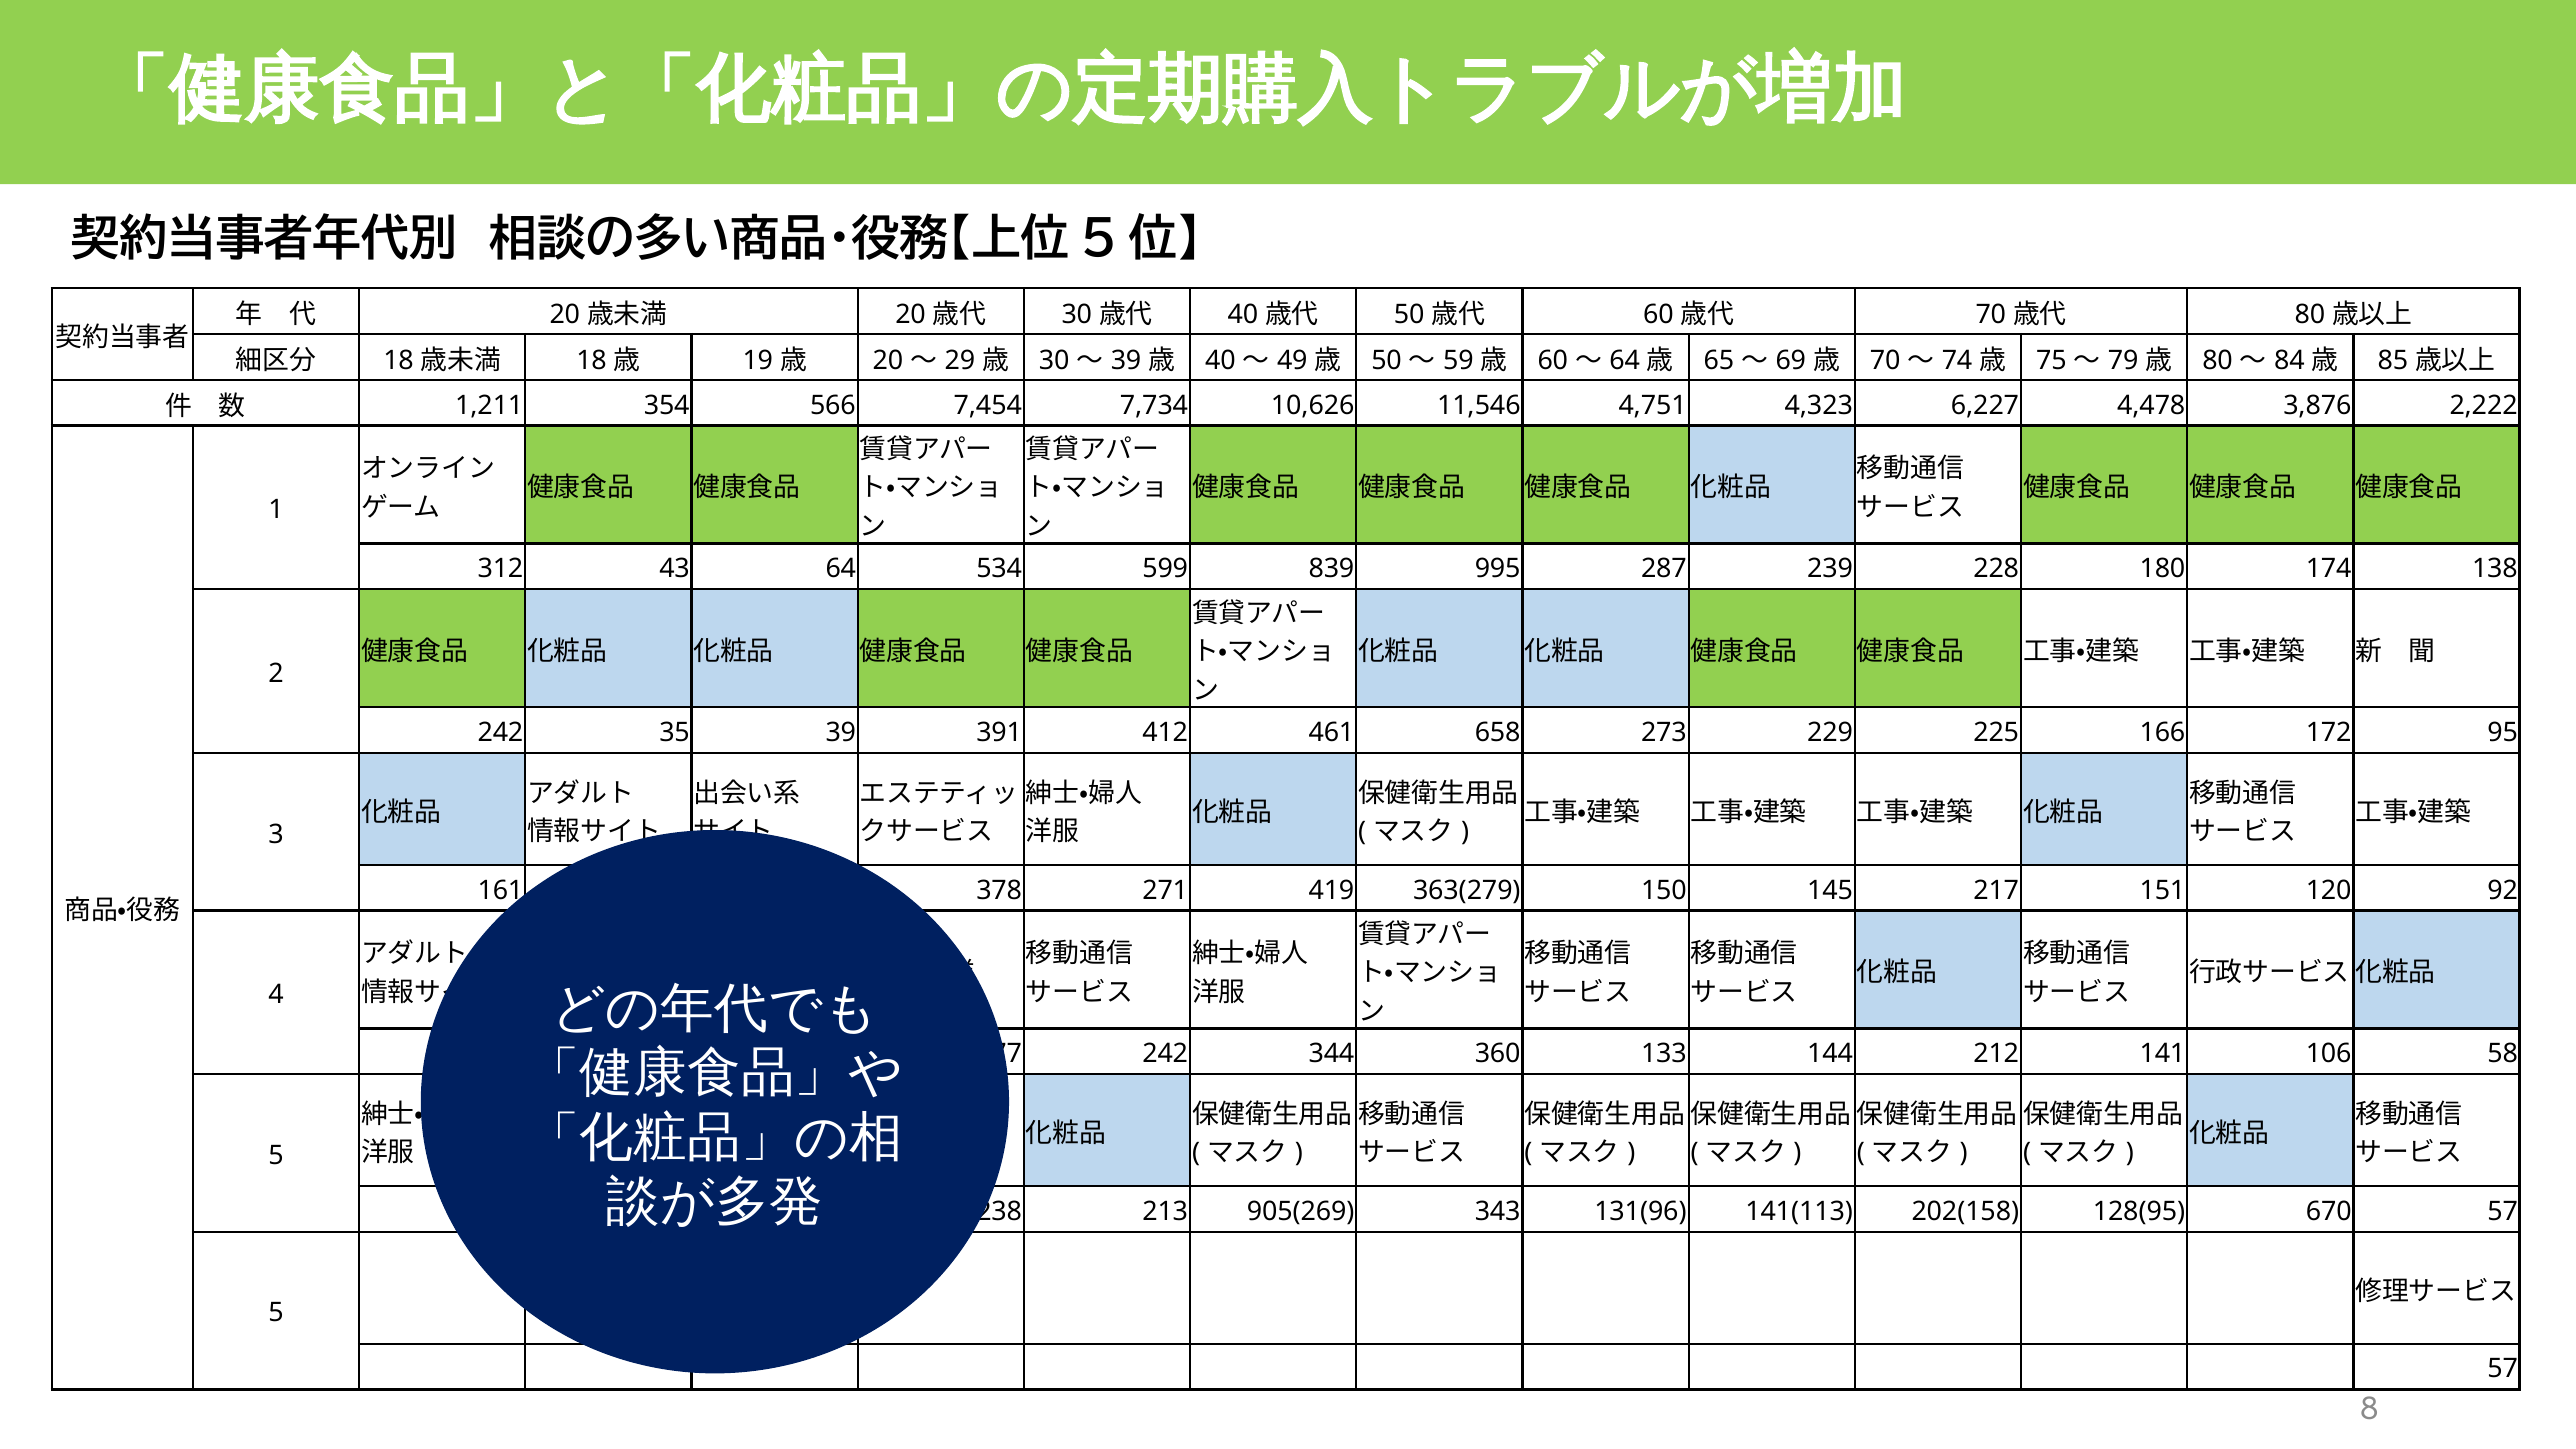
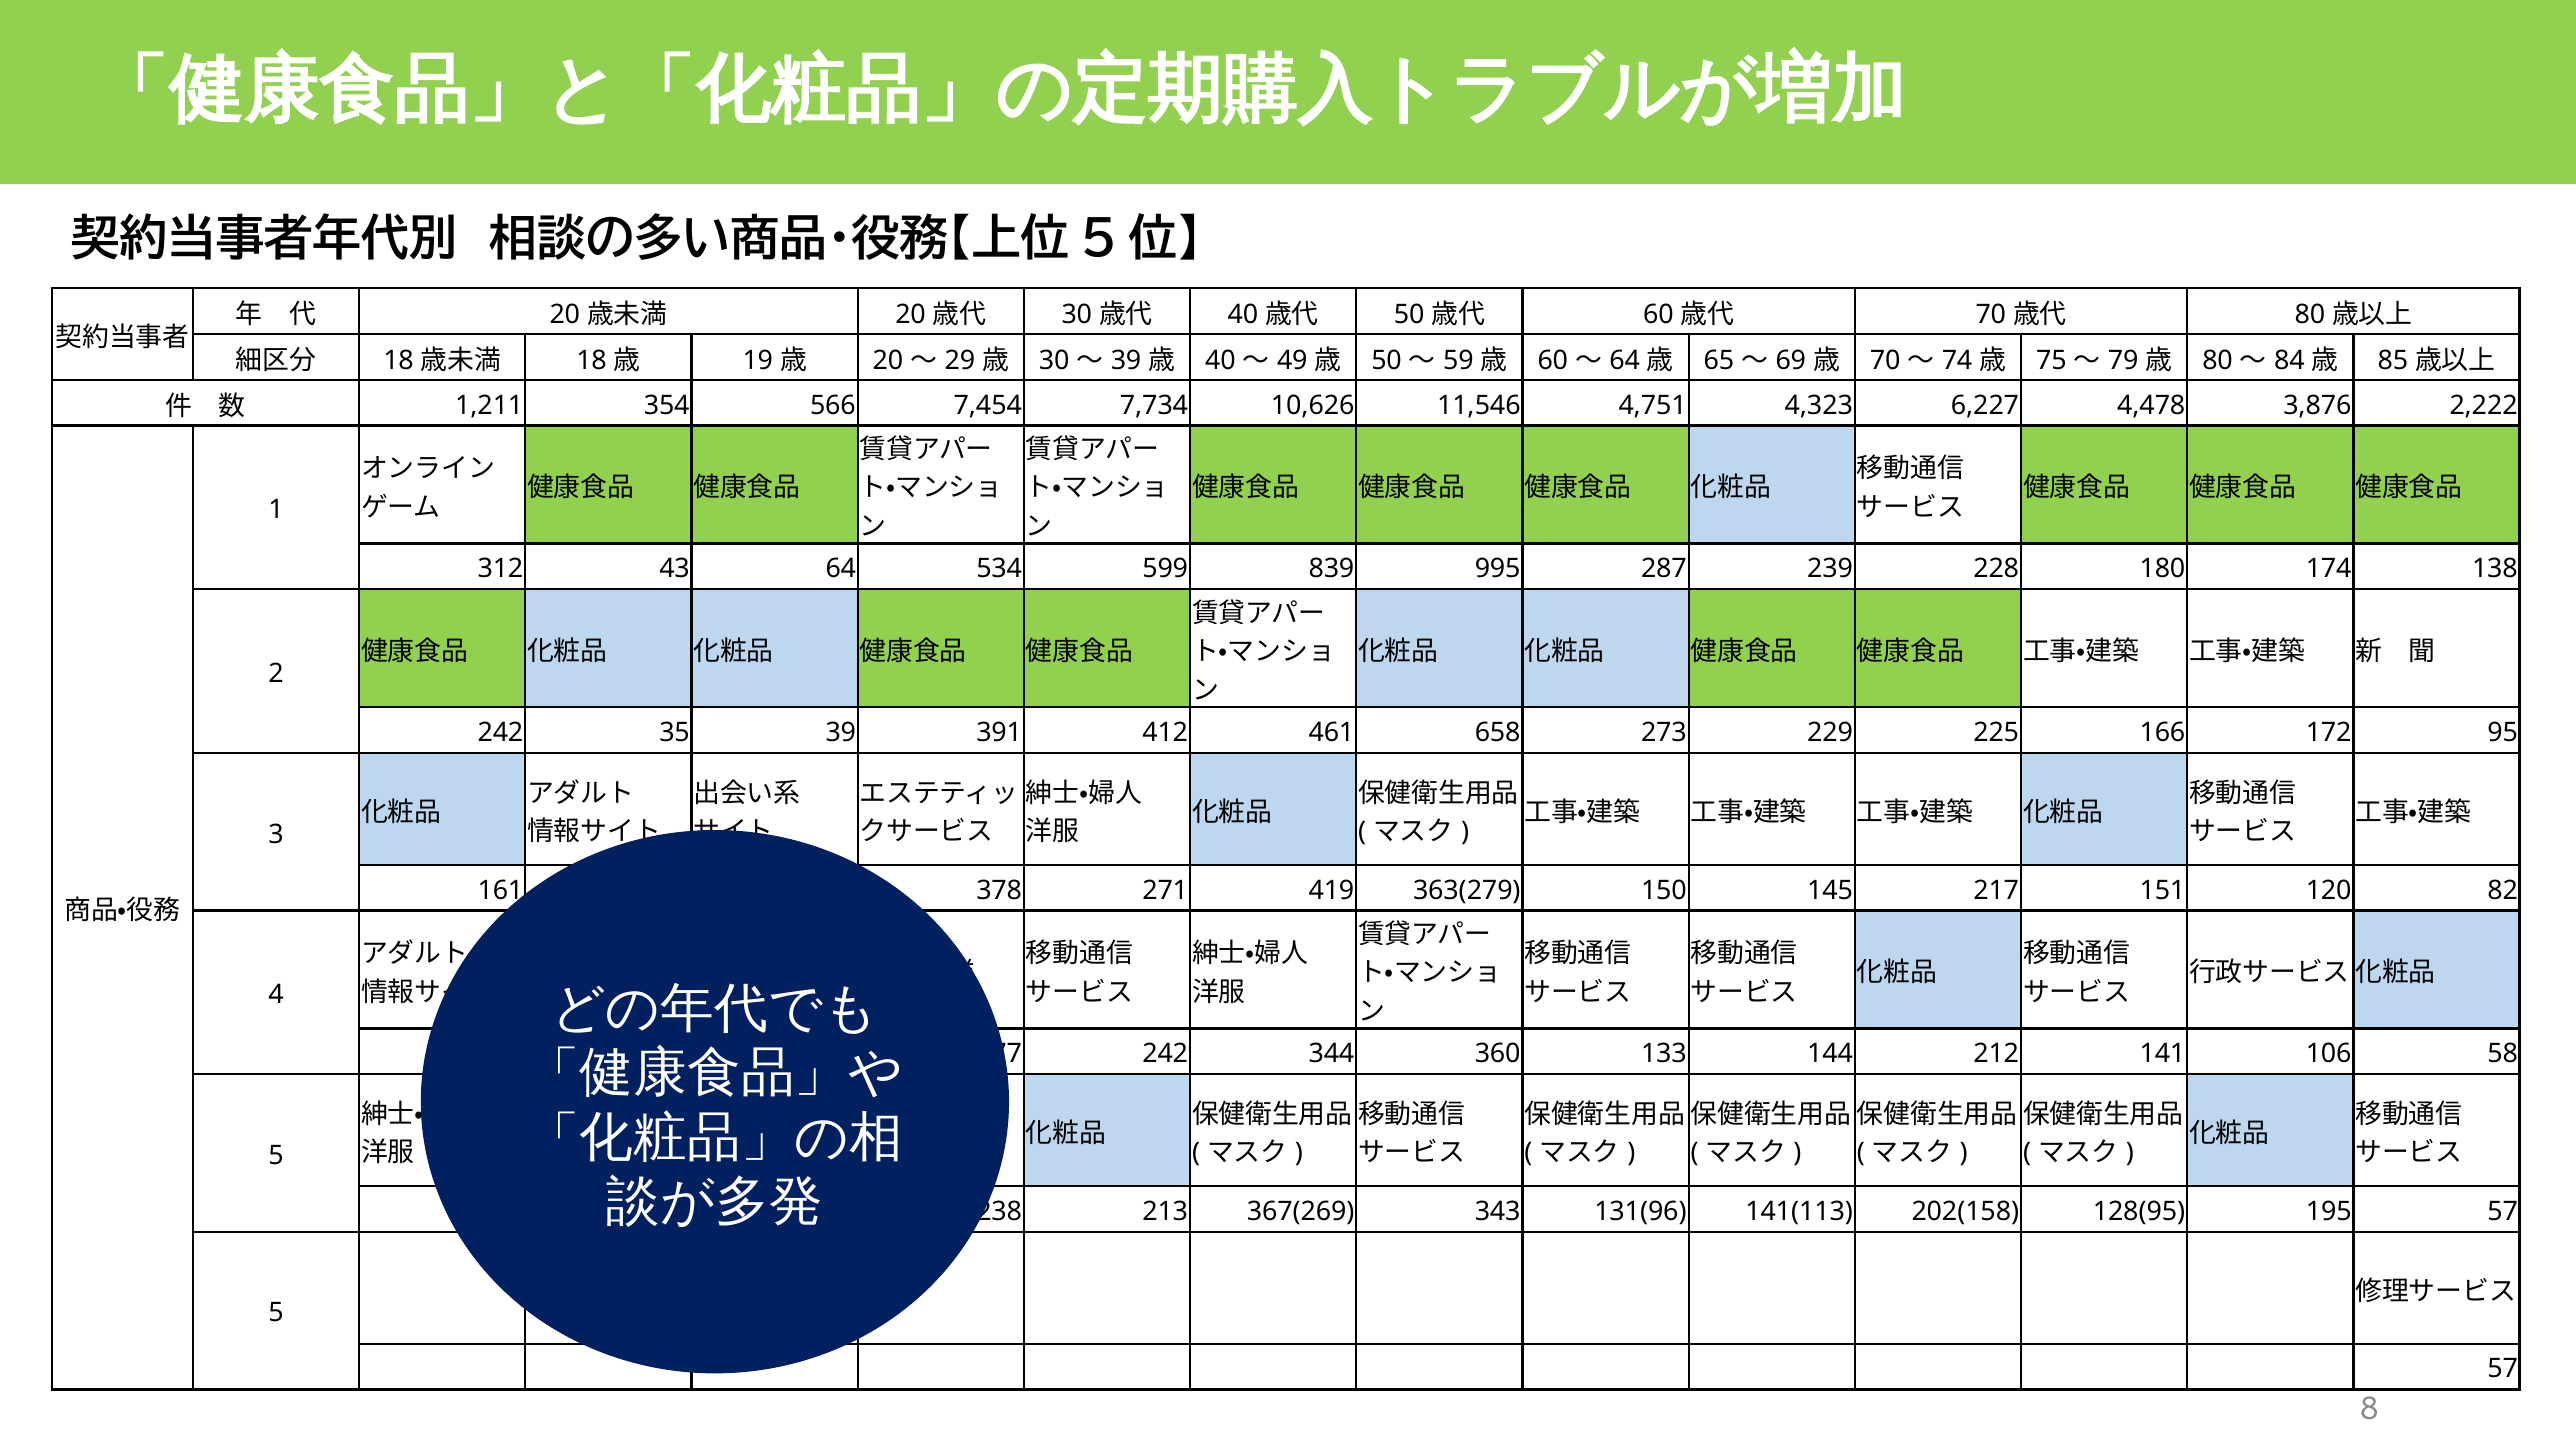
92: 92 -> 82
905(269: 905(269 -> 367(269
670: 670 -> 195
